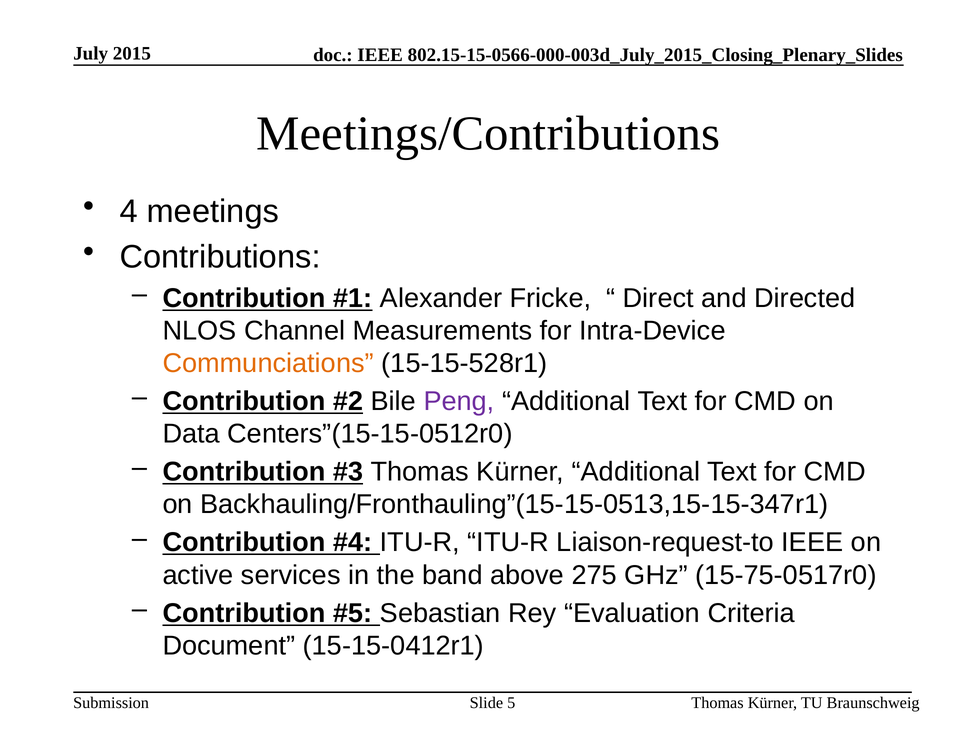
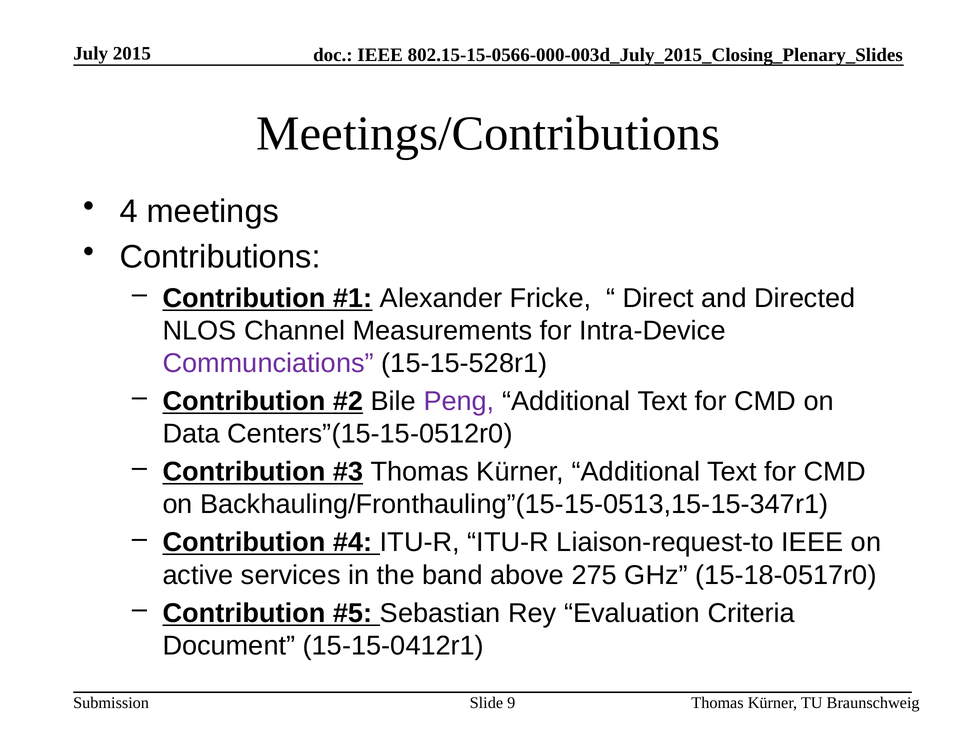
Communciations colour: orange -> purple
15-75-0517r0: 15-75-0517r0 -> 15-18-0517r0
5: 5 -> 9
